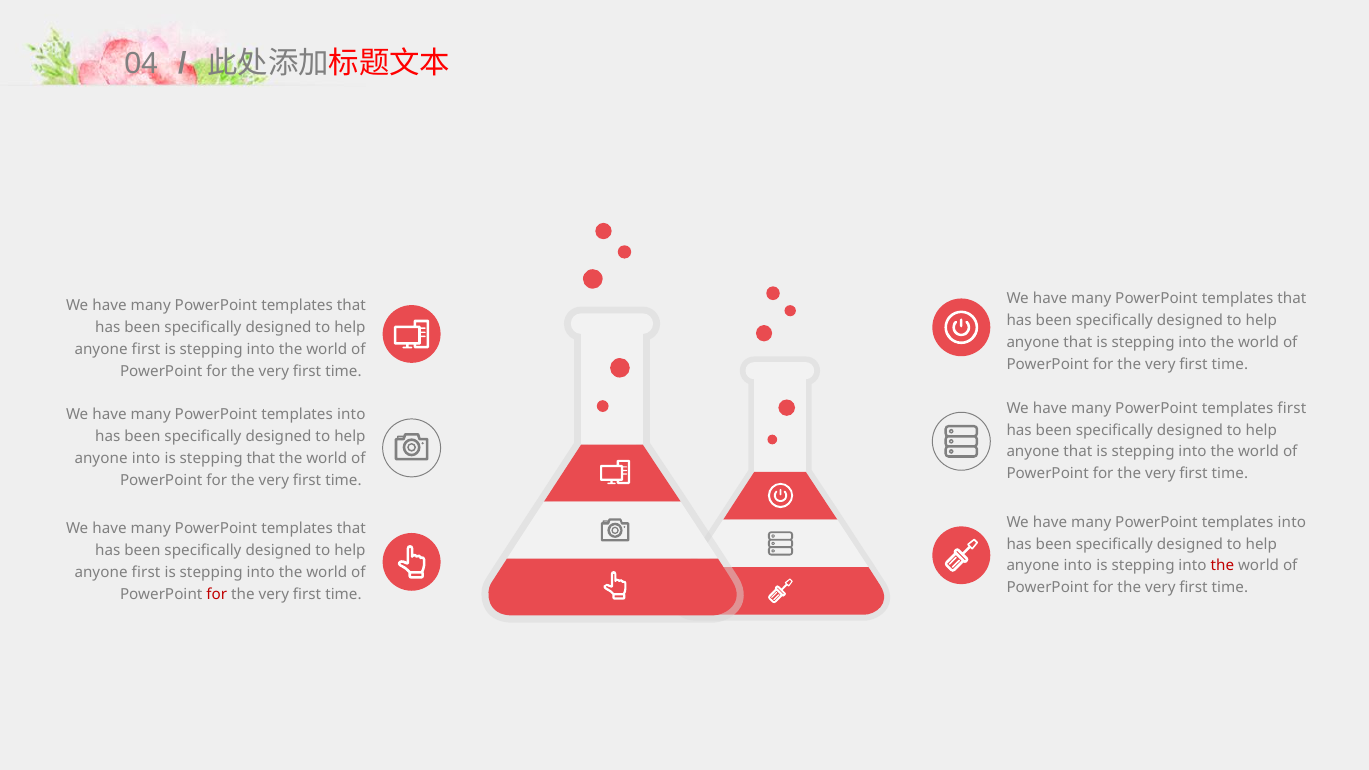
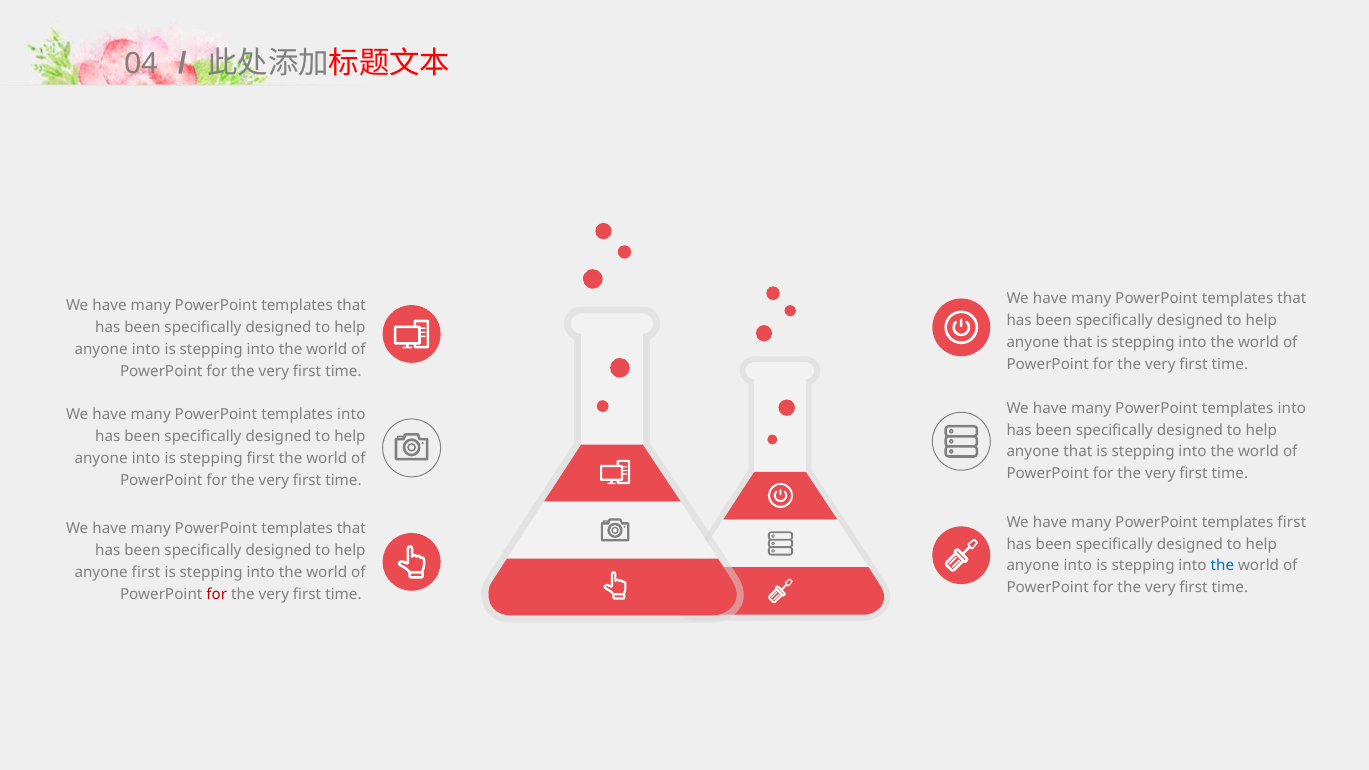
first at (146, 349): first -> into
first at (1292, 408): first -> into
stepping that: that -> first
into at (1292, 522): into -> first
the at (1222, 566) colour: red -> blue
